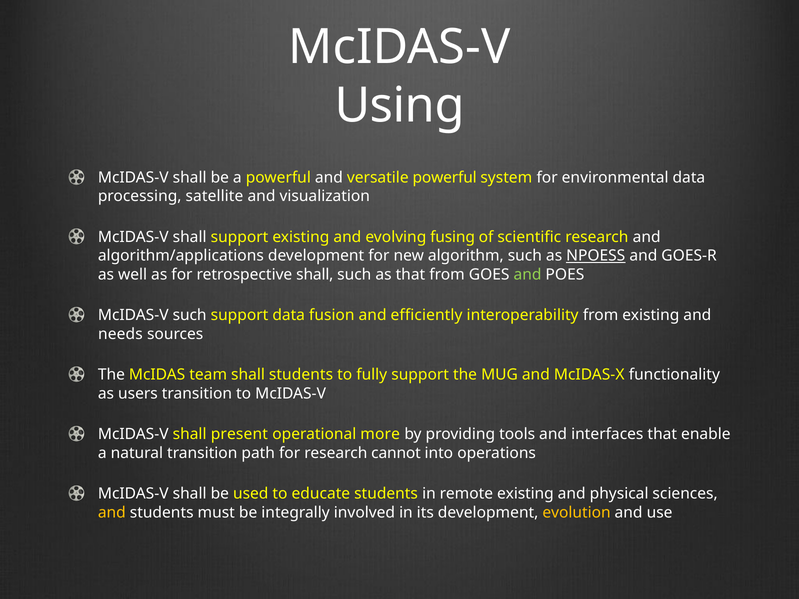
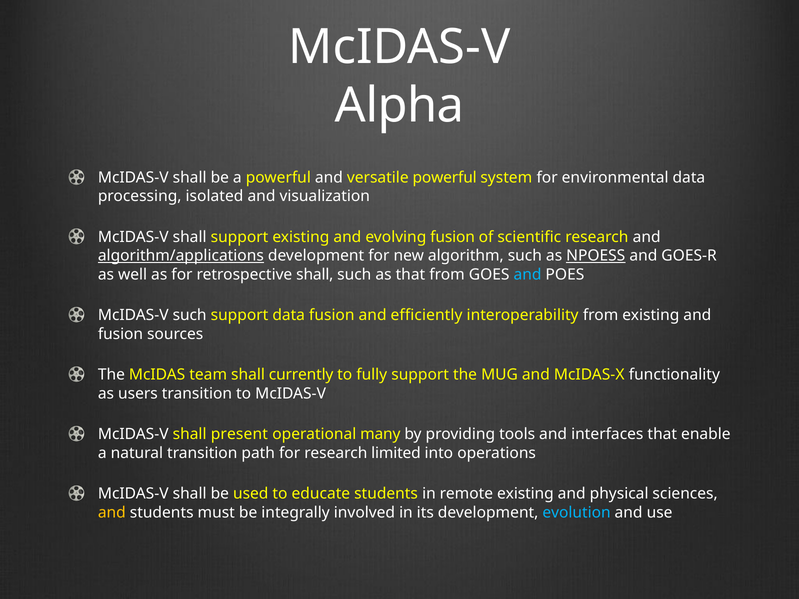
Using: Using -> Alpha
satellite: satellite -> isolated
evolving fusing: fusing -> fusion
algorithm/applications underline: none -> present
and at (527, 275) colour: light green -> light blue
needs at (120, 334): needs -> fusion
shall students: students -> currently
more: more -> many
cannot: cannot -> limited
evolution colour: yellow -> light blue
